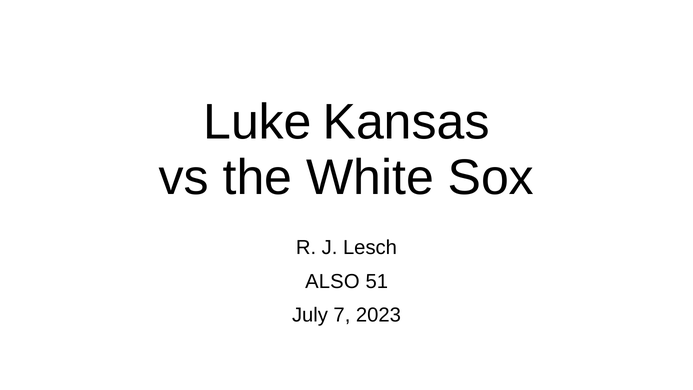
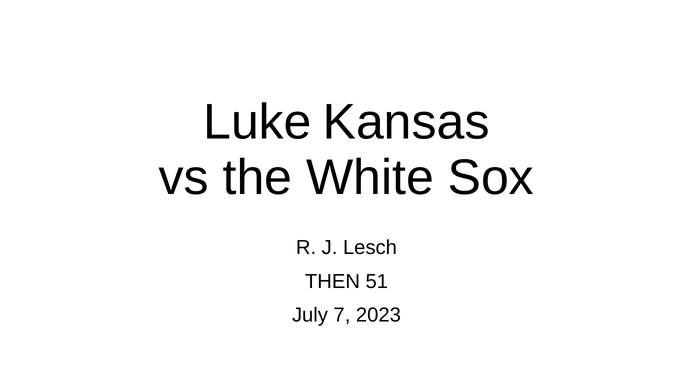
ALSO: ALSO -> THEN
